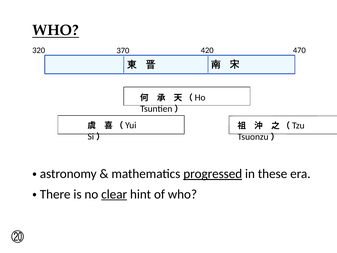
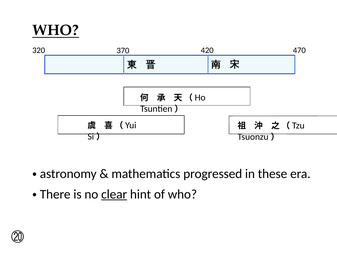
progressed underline: present -> none
